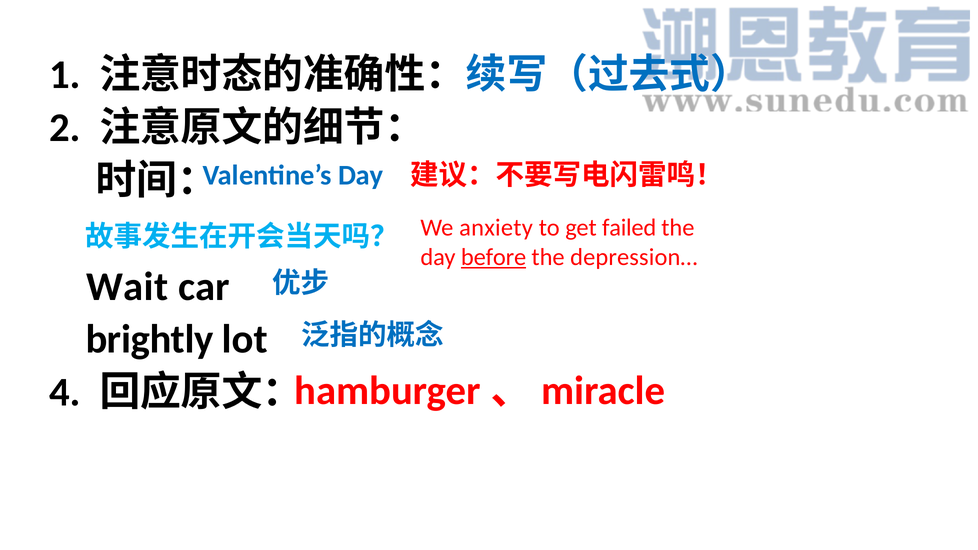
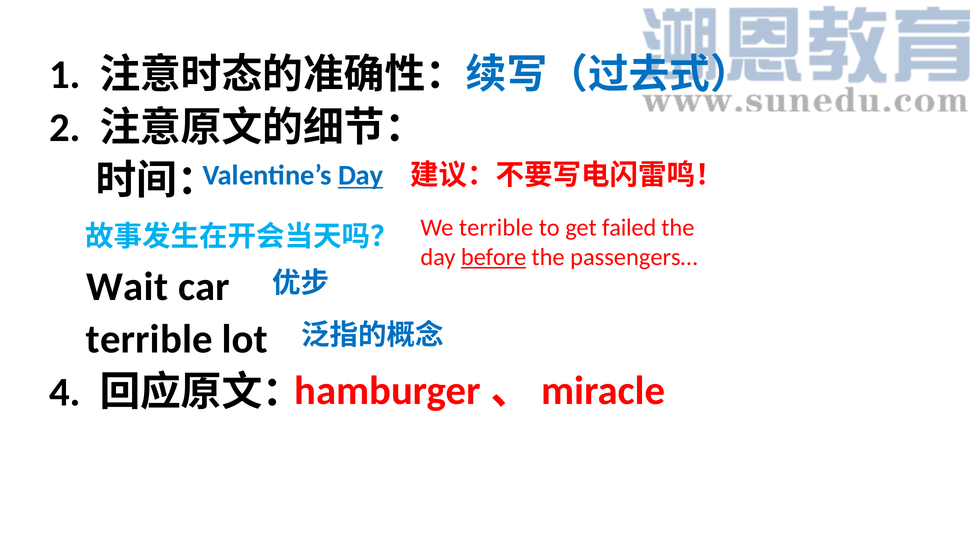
Day at (361, 176) underline: none -> present
We anxiety: anxiety -> terrible
depression…: depression… -> passengers…
brightly at (150, 340): brightly -> terrible
